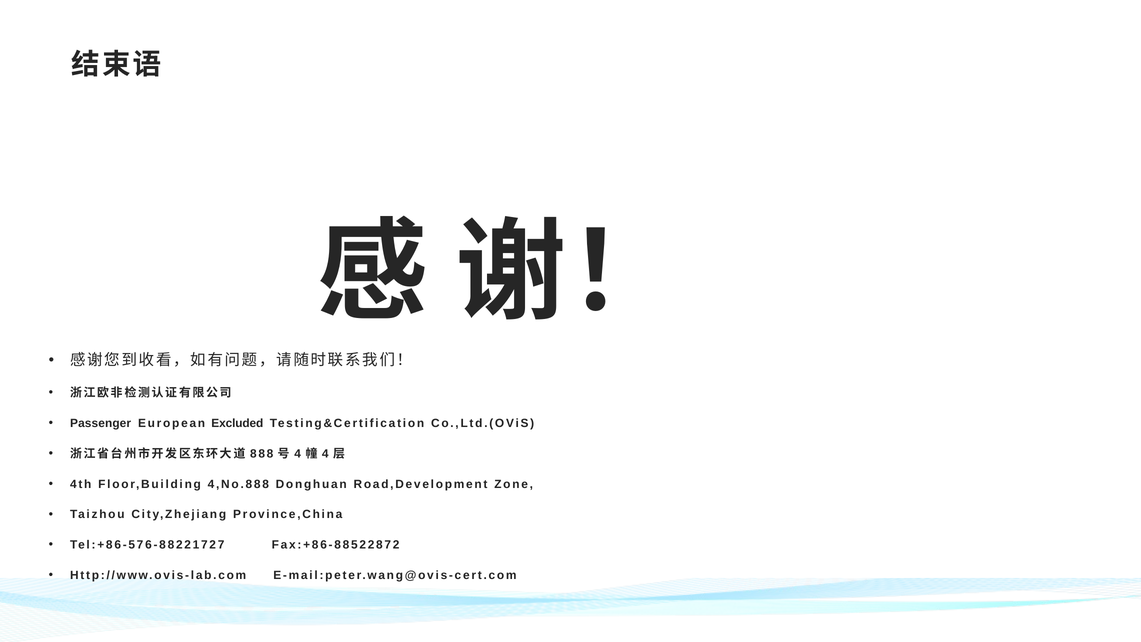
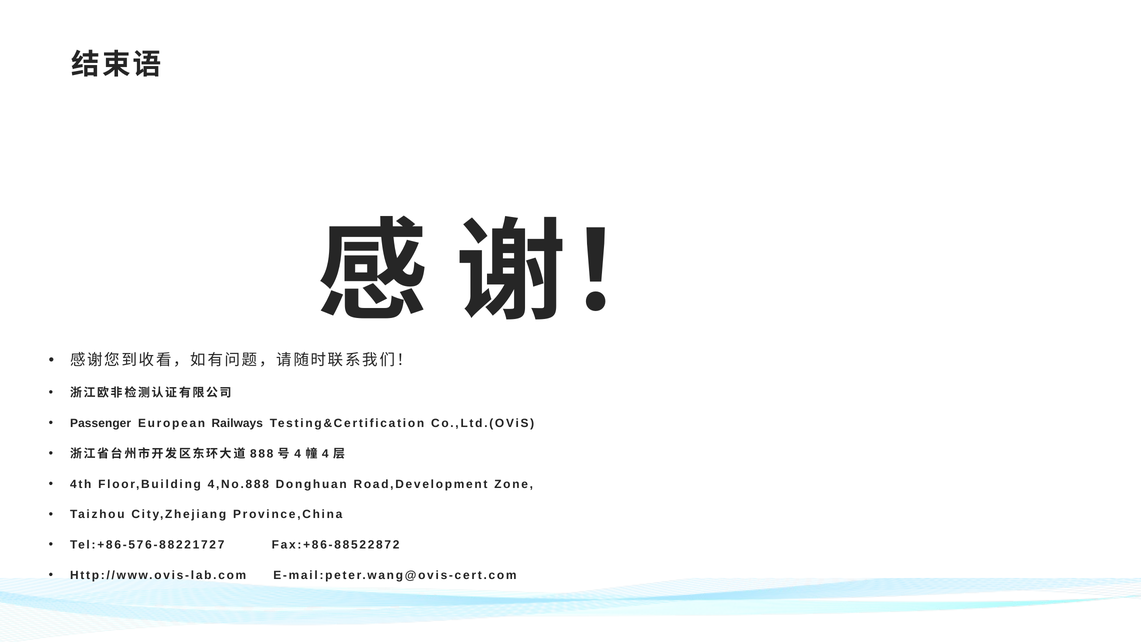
Excluded: Excluded -> Railways
